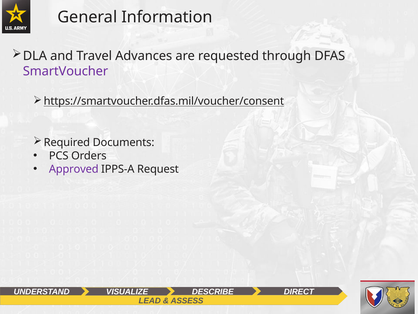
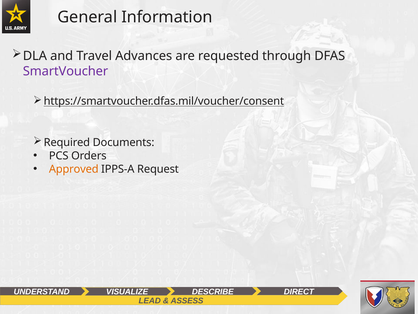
Approved colour: purple -> orange
